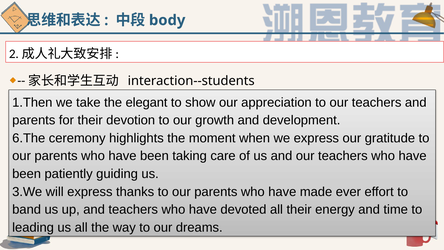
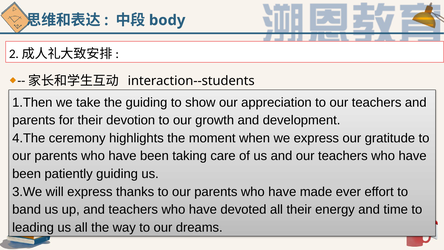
the elegant: elegant -> guiding
6.The: 6.The -> 4.The
